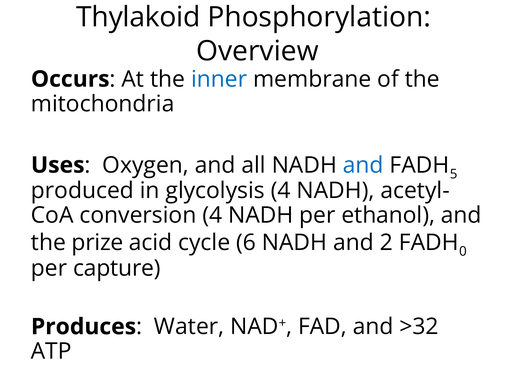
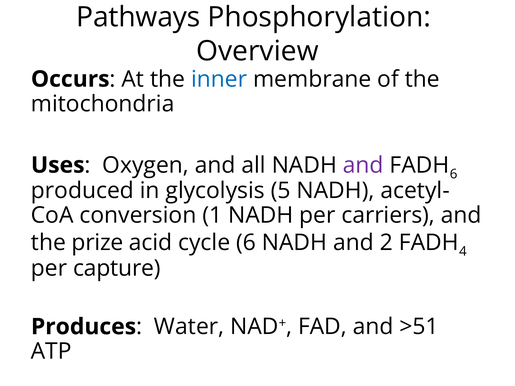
Thylakoid: Thylakoid -> Pathways
and at (363, 165) colour: blue -> purple
5 at (454, 174): 5 -> 6
glycolysis 4: 4 -> 5
conversion 4: 4 -> 1
ethanol: ethanol -> carriers
0: 0 -> 4
>32: >32 -> >51
